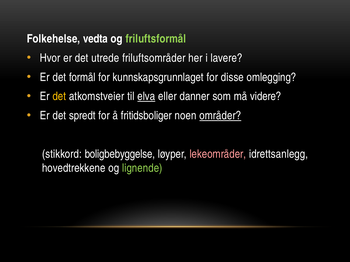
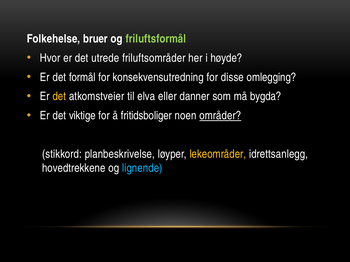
vedta: vedta -> bruer
lavere: lavere -> høyde
kunnskapsgrunnlaget: kunnskapsgrunnlaget -> konsekvensutredning
elva underline: present -> none
videre: videre -> bygda
spredt: spredt -> viktige
boligbebyggelse: boligbebyggelse -> planbeskrivelse
lekeområder colour: pink -> yellow
lignende colour: light green -> light blue
